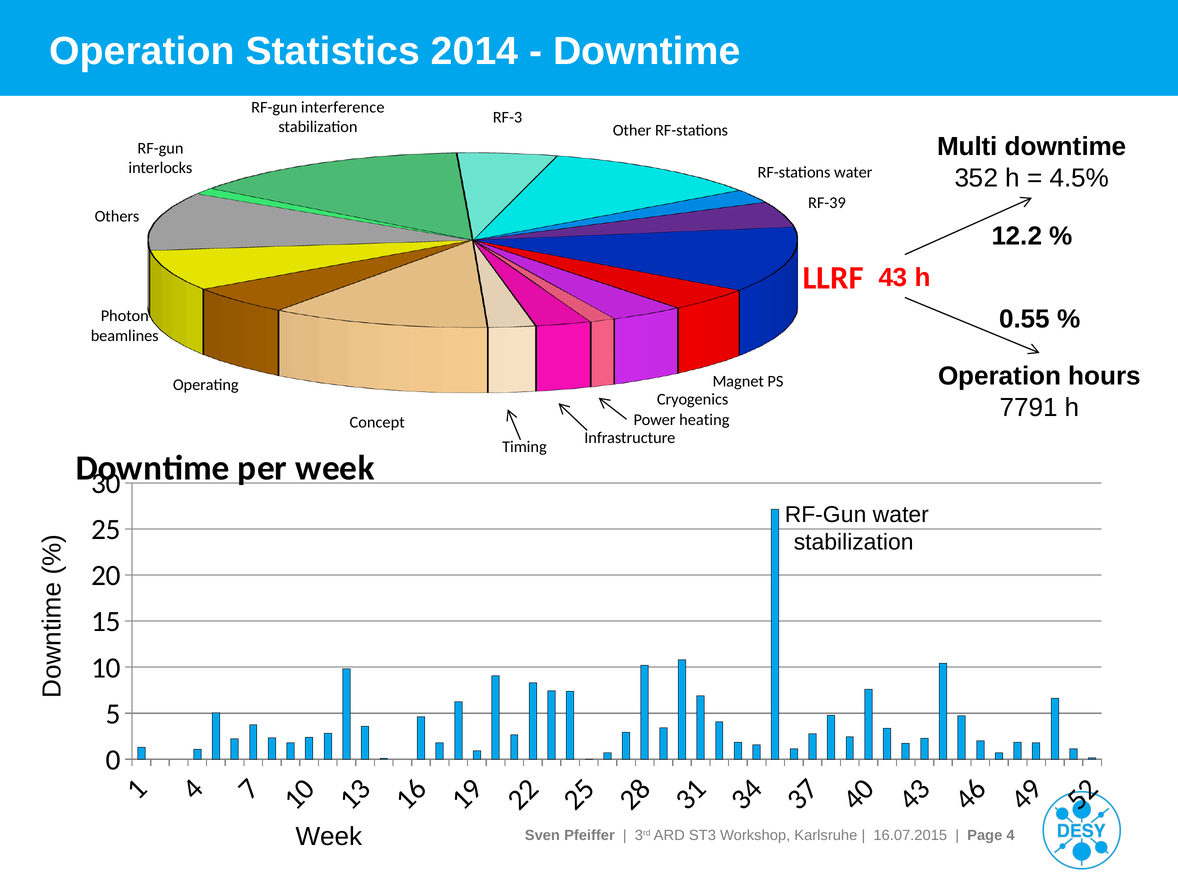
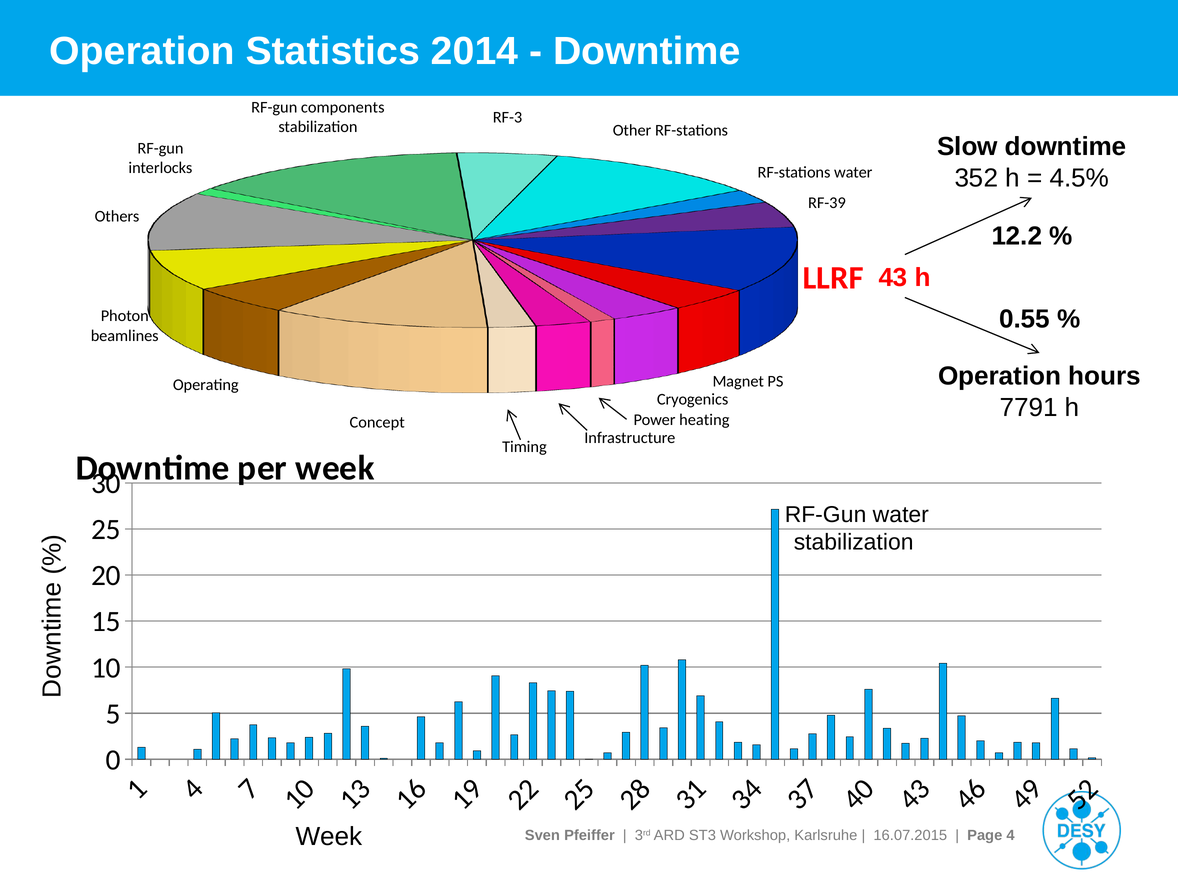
interference: interference -> components
Multi: Multi -> Slow
